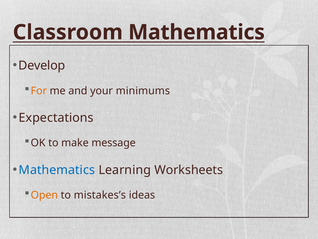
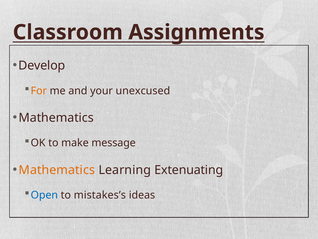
Classroom Mathematics: Mathematics -> Assignments
minimums: minimums -> unexcused
Expectations at (56, 117): Expectations -> Mathematics
Mathematics at (57, 170) colour: blue -> orange
Worksheets: Worksheets -> Extenuating
Open colour: orange -> blue
